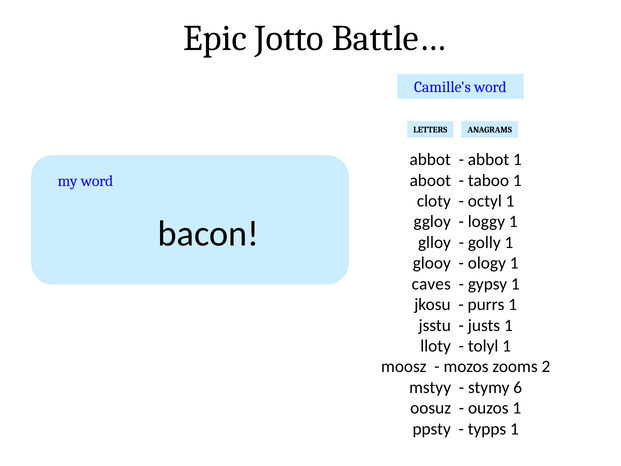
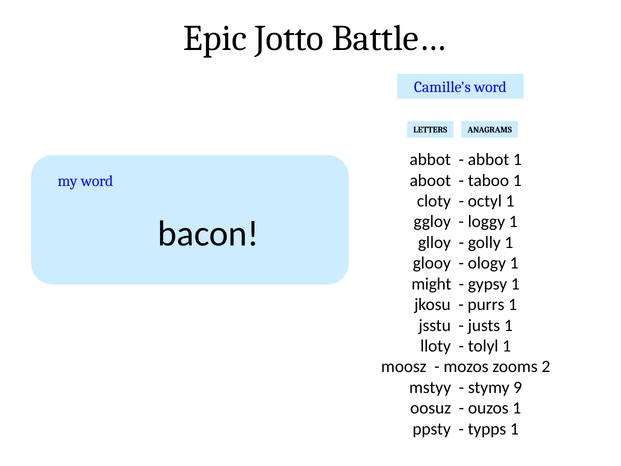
caves: caves -> might
6: 6 -> 9
